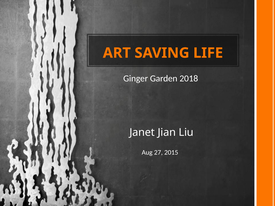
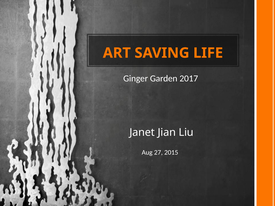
2018: 2018 -> 2017
